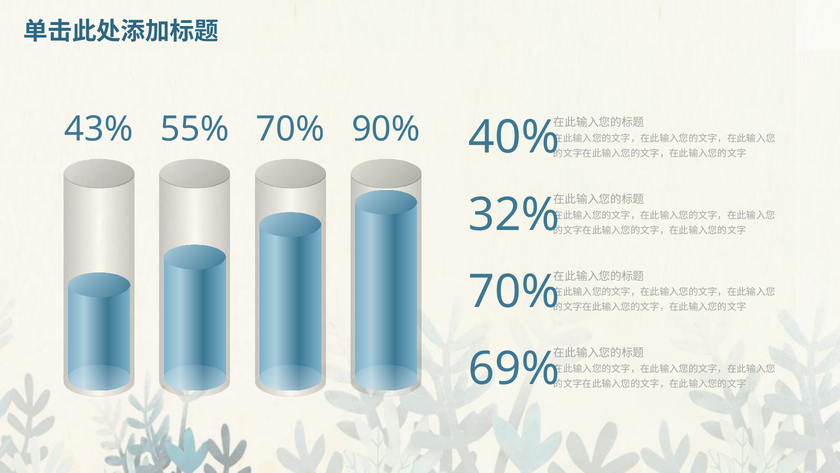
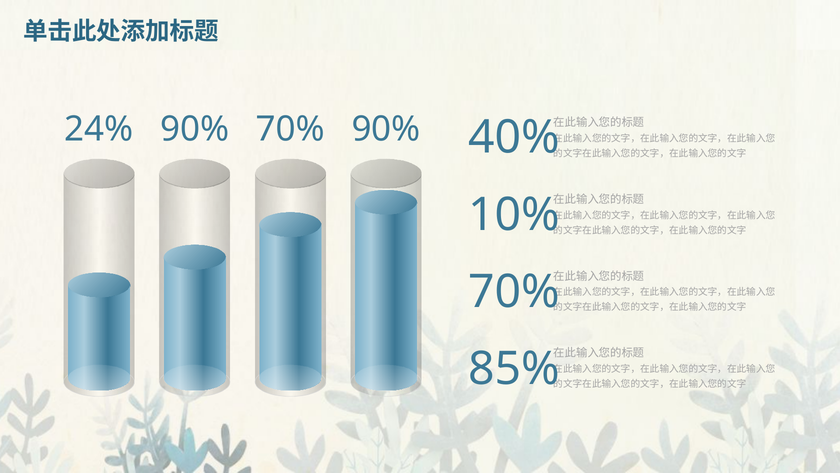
43%: 43% -> 24%
55% at (195, 129): 55% -> 90%
32%: 32% -> 10%
69%: 69% -> 85%
